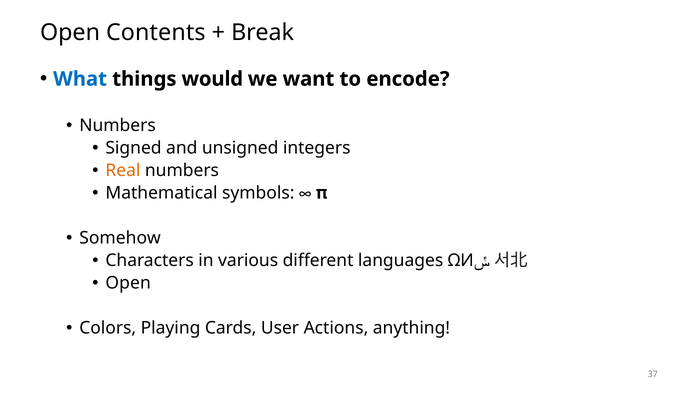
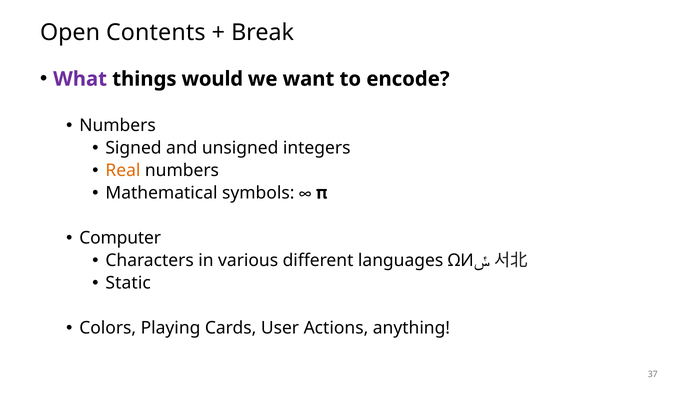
What colour: blue -> purple
Somehow: Somehow -> Computer
Open at (128, 283): Open -> Static
